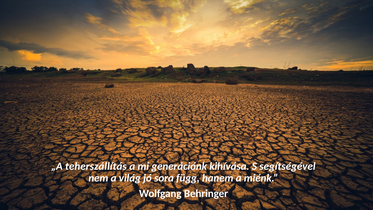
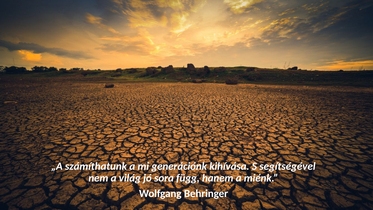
teherszállítás: teherszállítás -> számíthatunk
